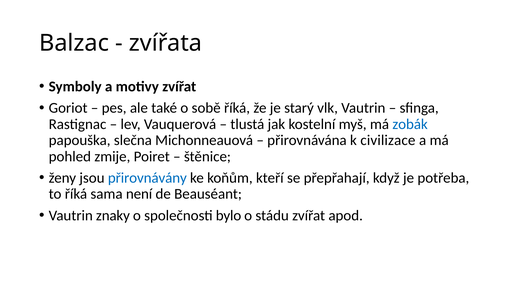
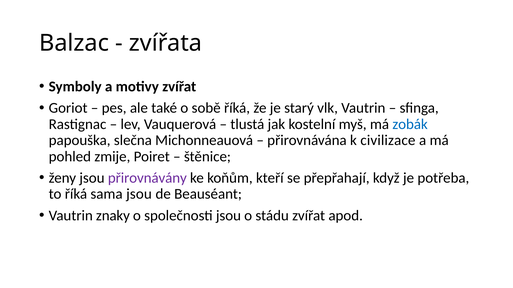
přirovnávány colour: blue -> purple
sama není: není -> jsou
společnosti bylo: bylo -> jsou
